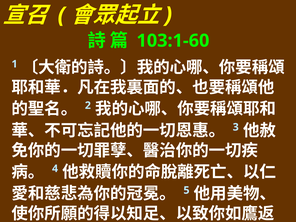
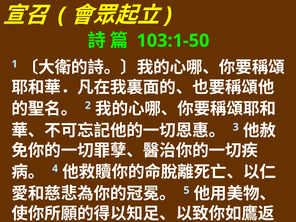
103:1-60: 103:1-60 -> 103:1-50
